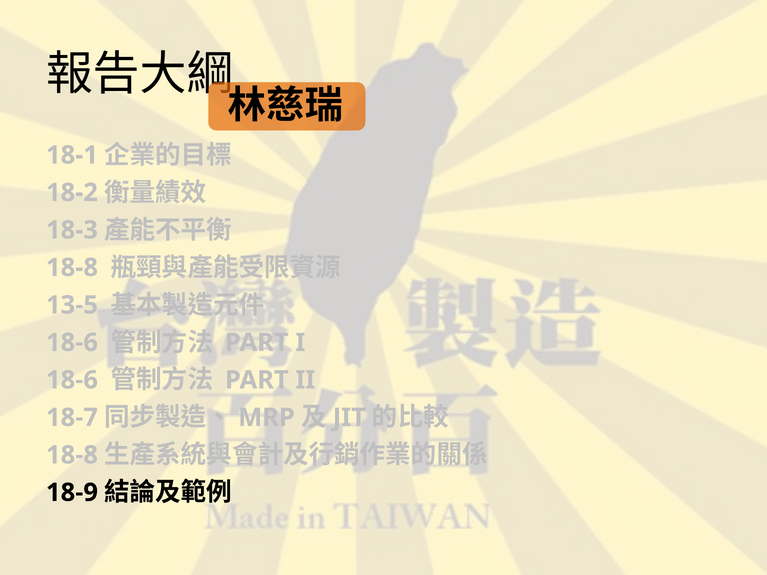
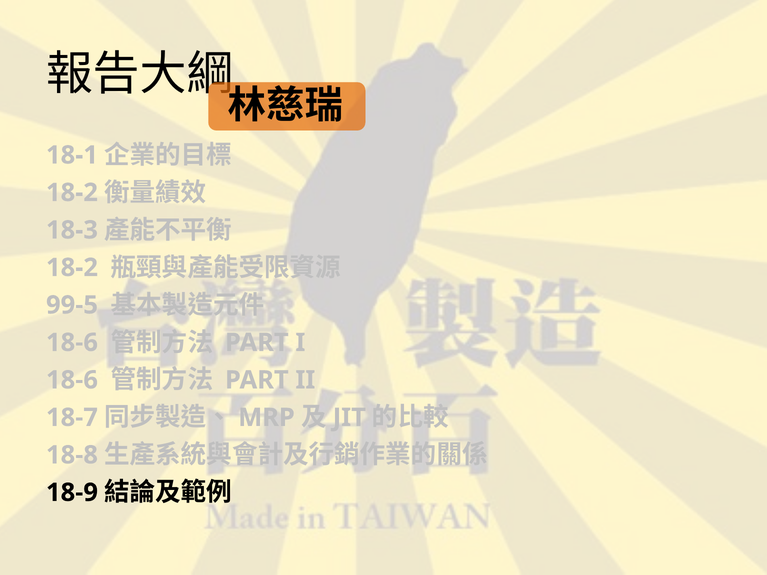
18-8 at (72, 268): 18-8 -> 18-2
13-5: 13-5 -> 99-5
